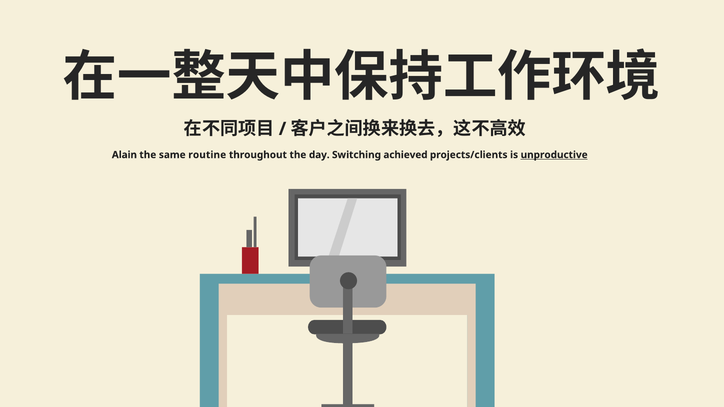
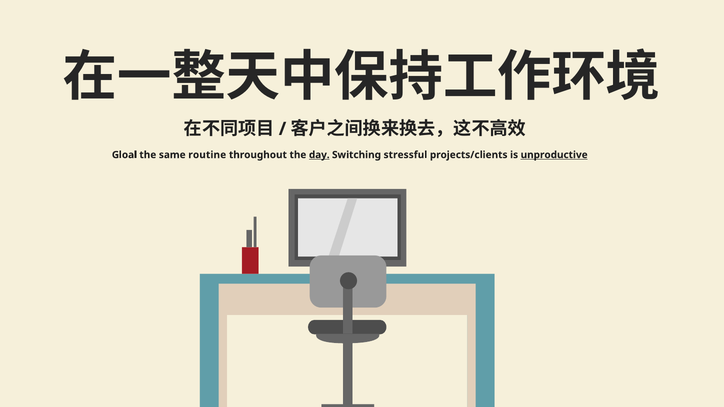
Alain: Alain -> Gloal
day underline: none -> present
achieved: achieved -> stressful
